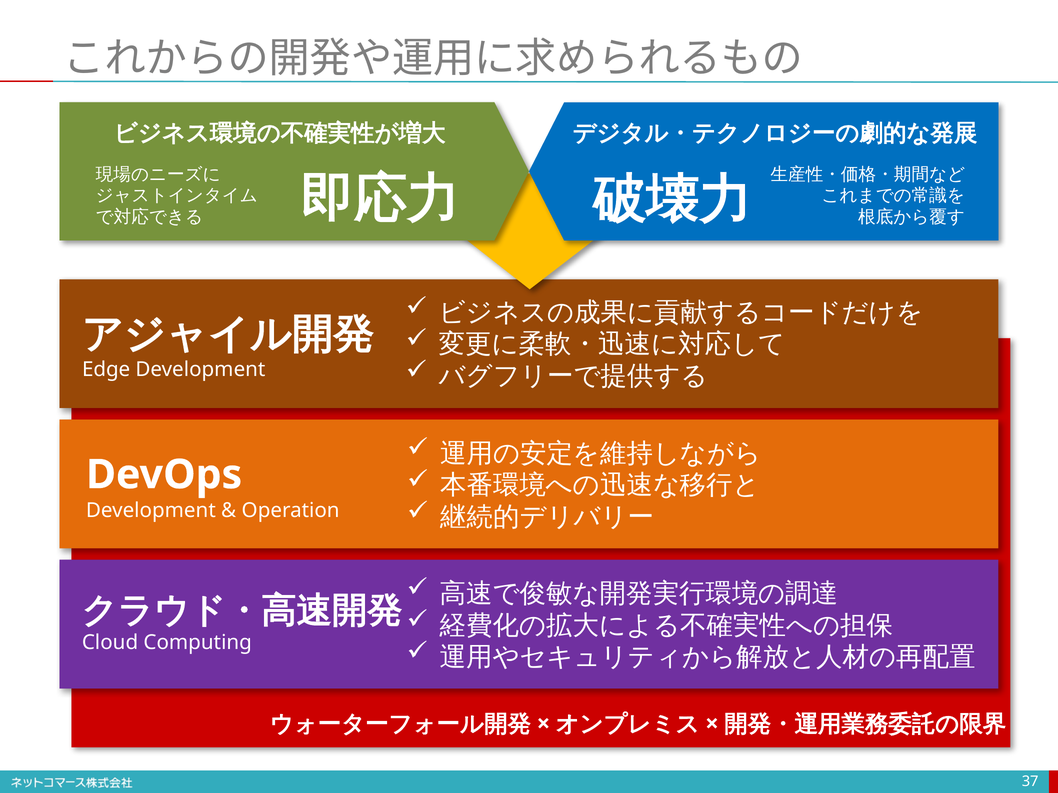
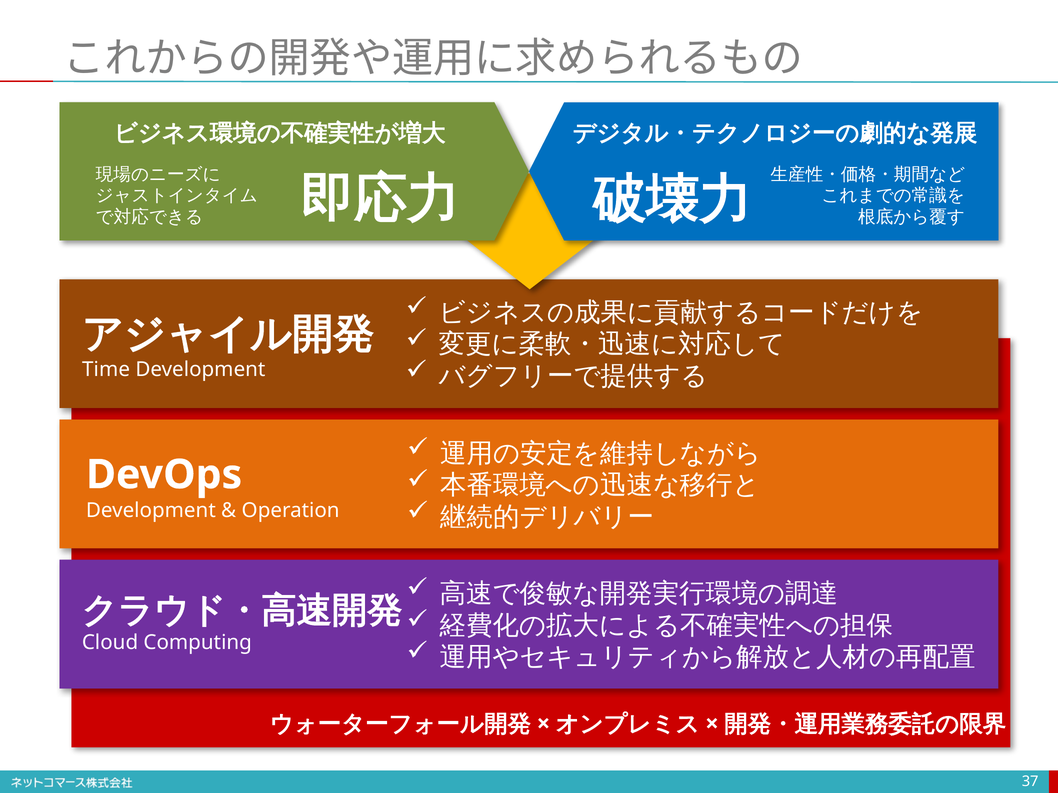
Edge: Edge -> Time
